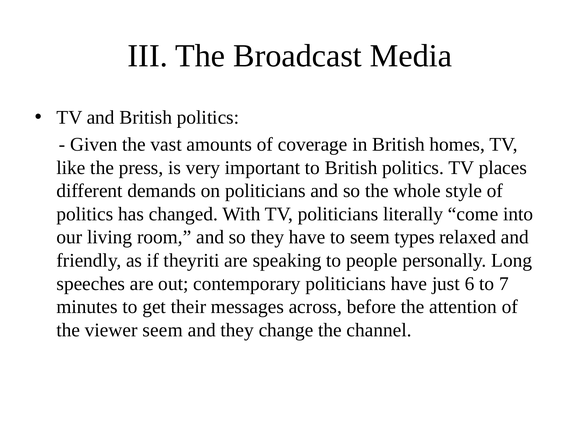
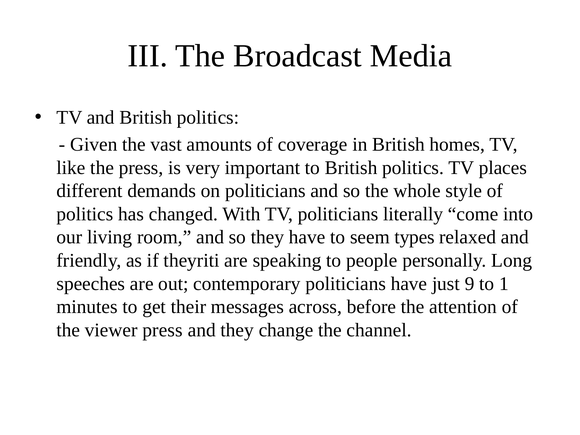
6: 6 -> 9
7: 7 -> 1
viewer seem: seem -> press
